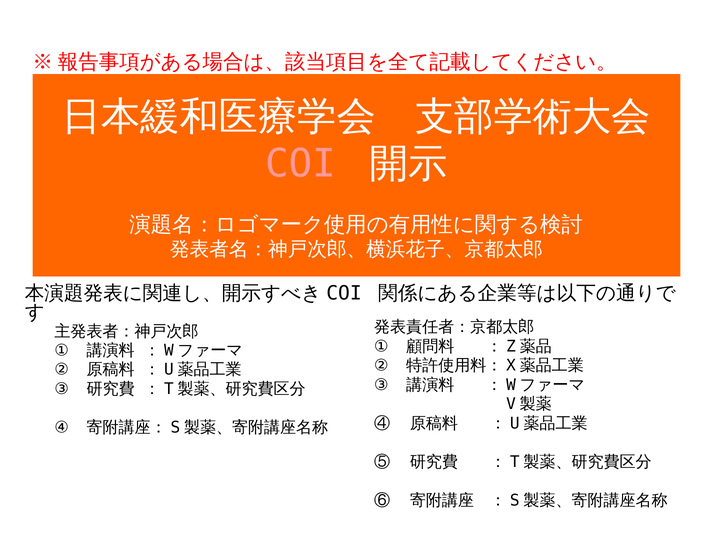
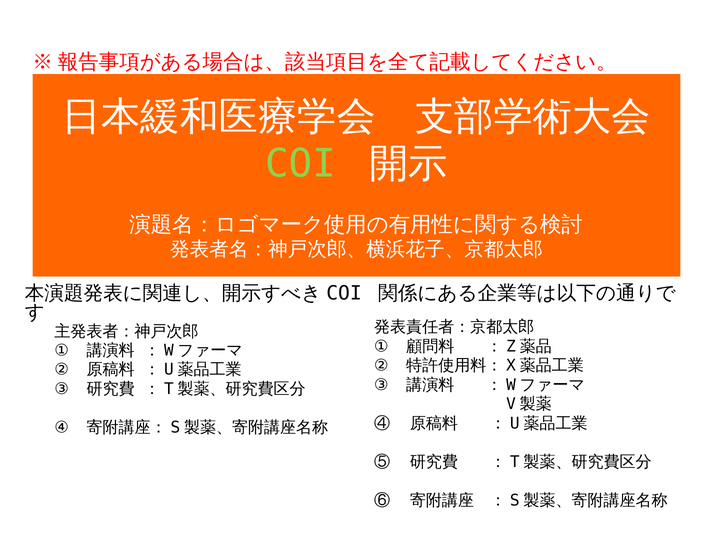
COI colour: pink -> light green
